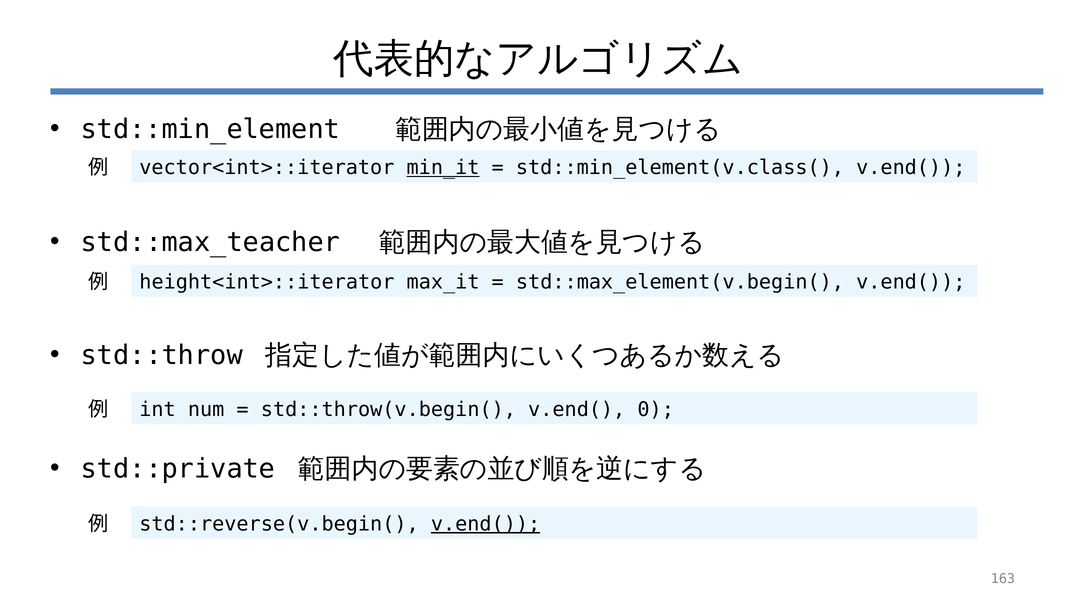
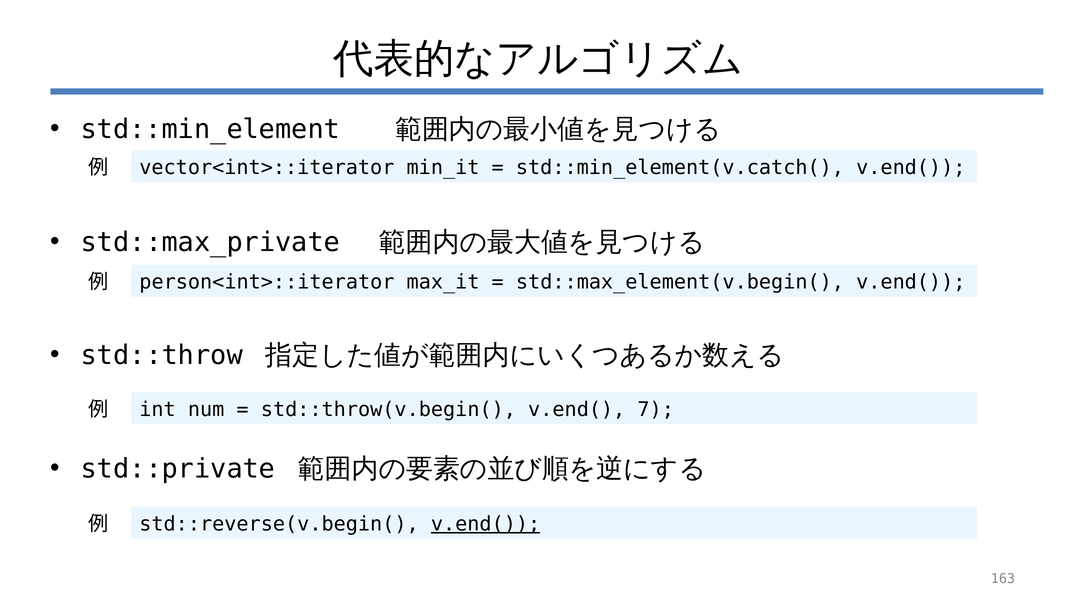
min_it underline: present -> none
std::min_element(v.class(: std::min_element(v.class( -> std::min_element(v.catch(
std::max_teacher: std::max_teacher -> std::max_private
height<int>::iterator: height<int>::iterator -> person<int>::iterator
0: 0 -> 7
